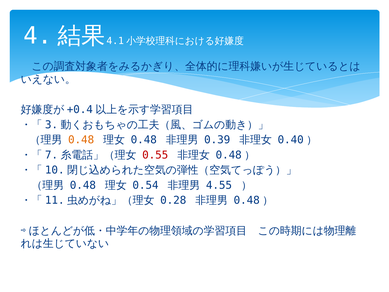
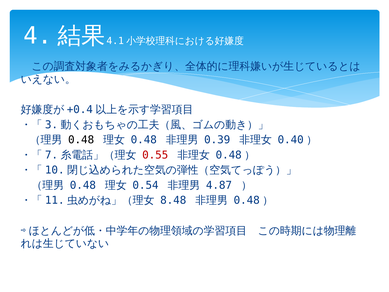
0.48 at (81, 140) colour: orange -> black
4.55: 4.55 -> 4.87
0.28: 0.28 -> 8.48
